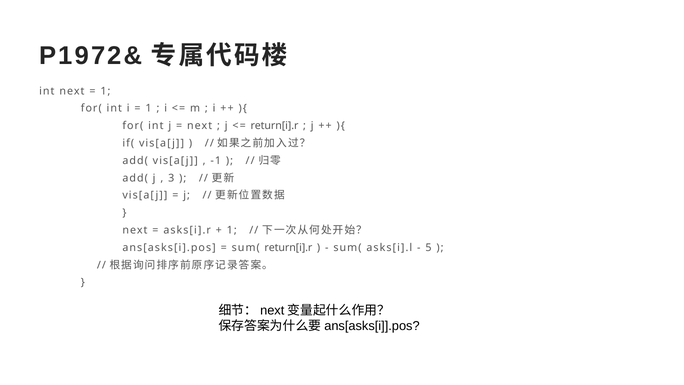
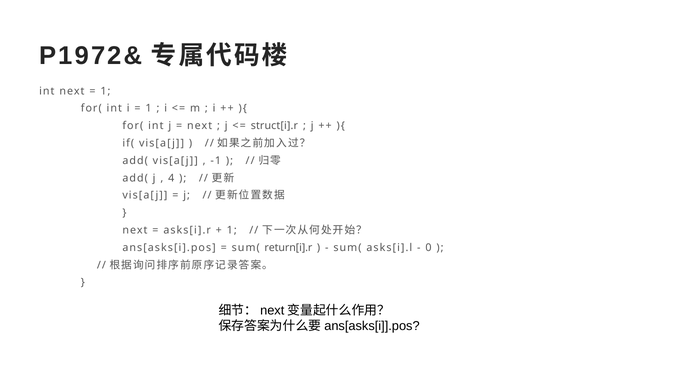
return[i].r at (274, 126): return[i].r -> struct[i].r
3: 3 -> 4
5: 5 -> 0
